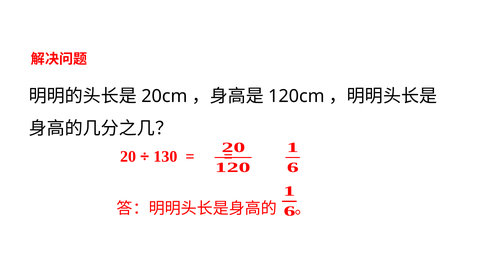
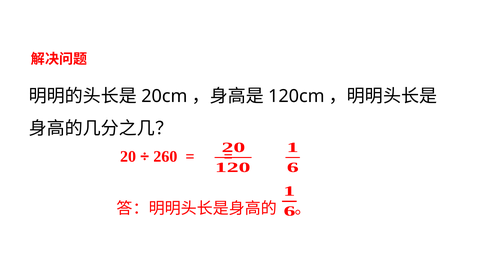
130: 130 -> 260
